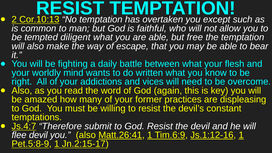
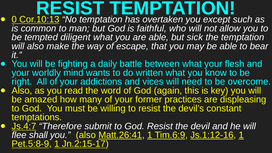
2: 2 -> 0
free: free -> sick
flee devil: devil -> shall
